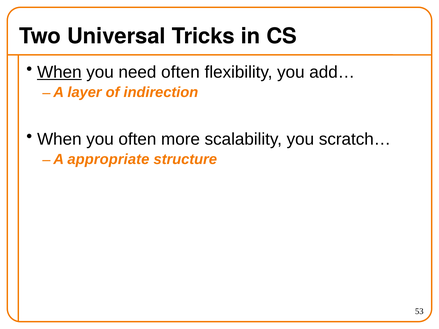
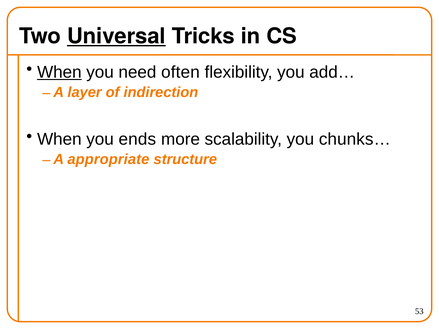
Universal underline: none -> present
you often: often -> ends
scratch…: scratch… -> chunks…
